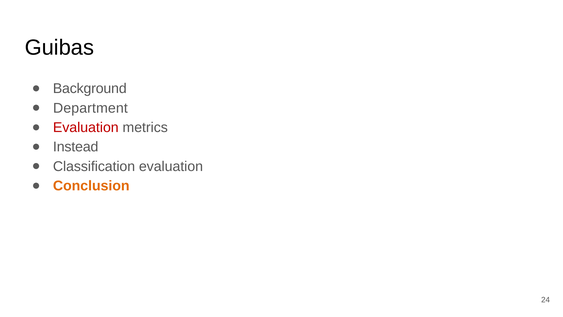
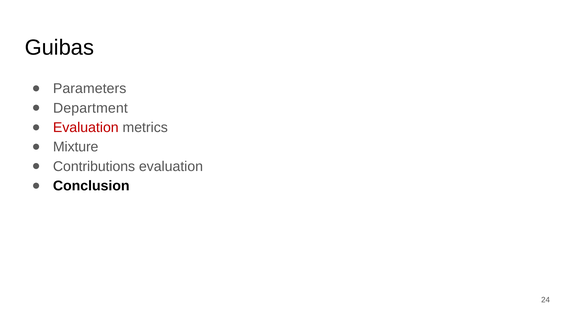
Background: Background -> Parameters
Instead: Instead -> Mixture
Classification: Classification -> Contributions
Conclusion colour: orange -> black
